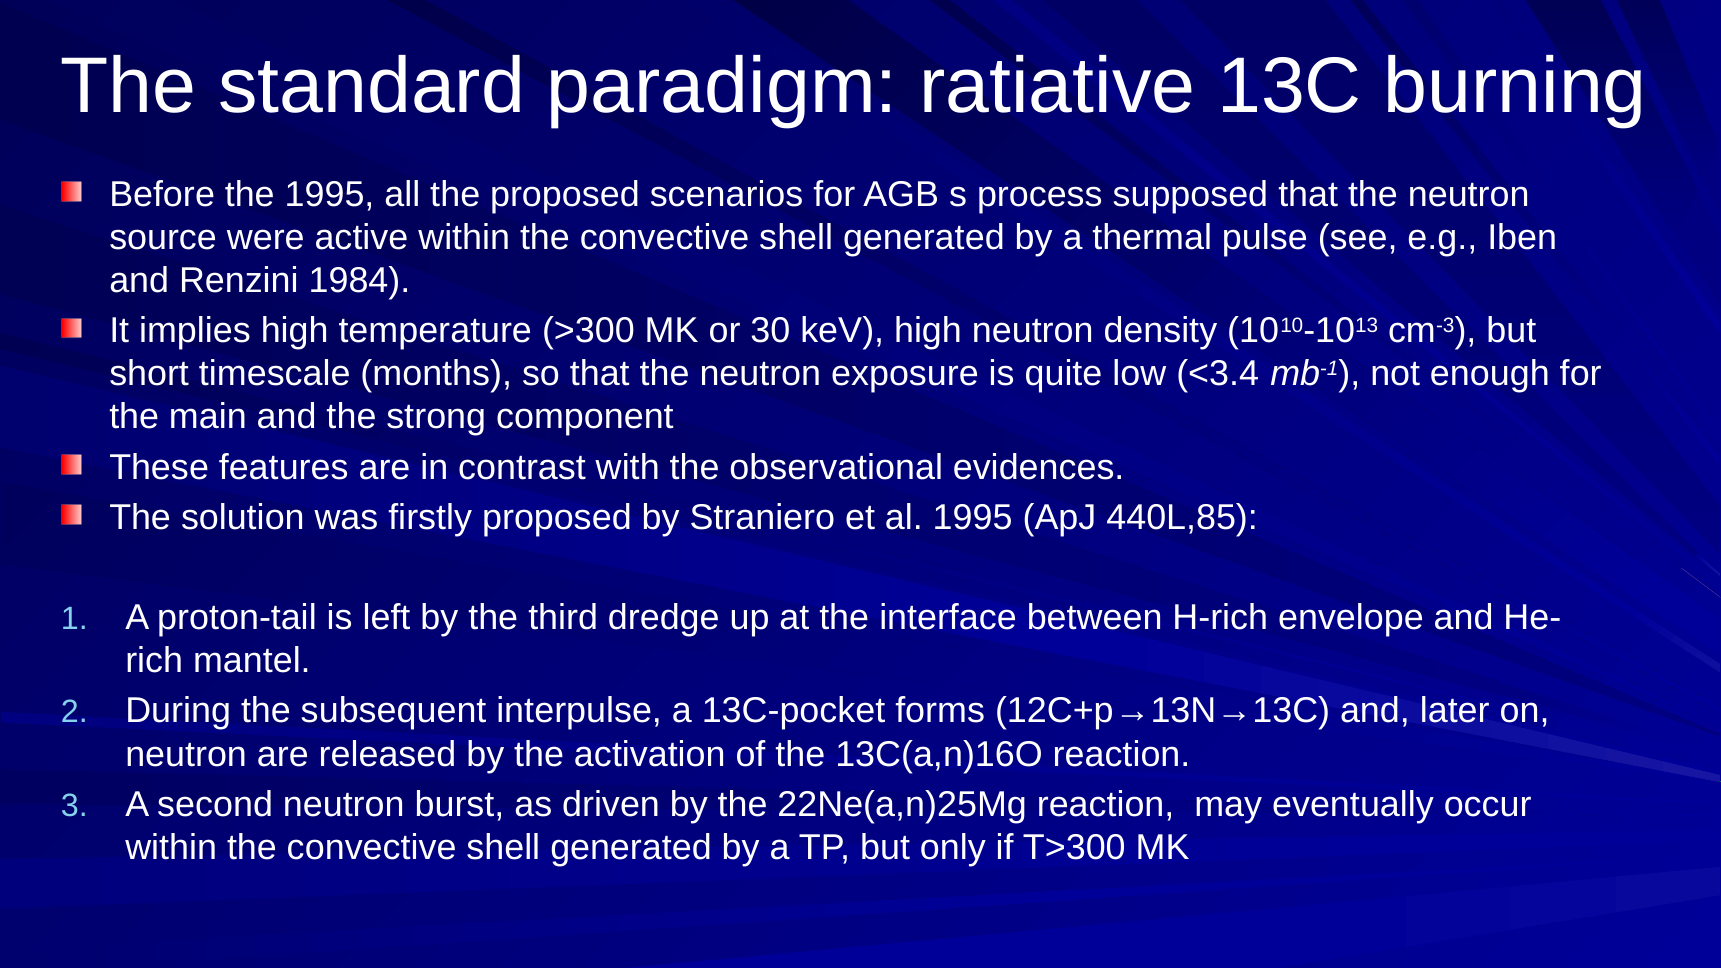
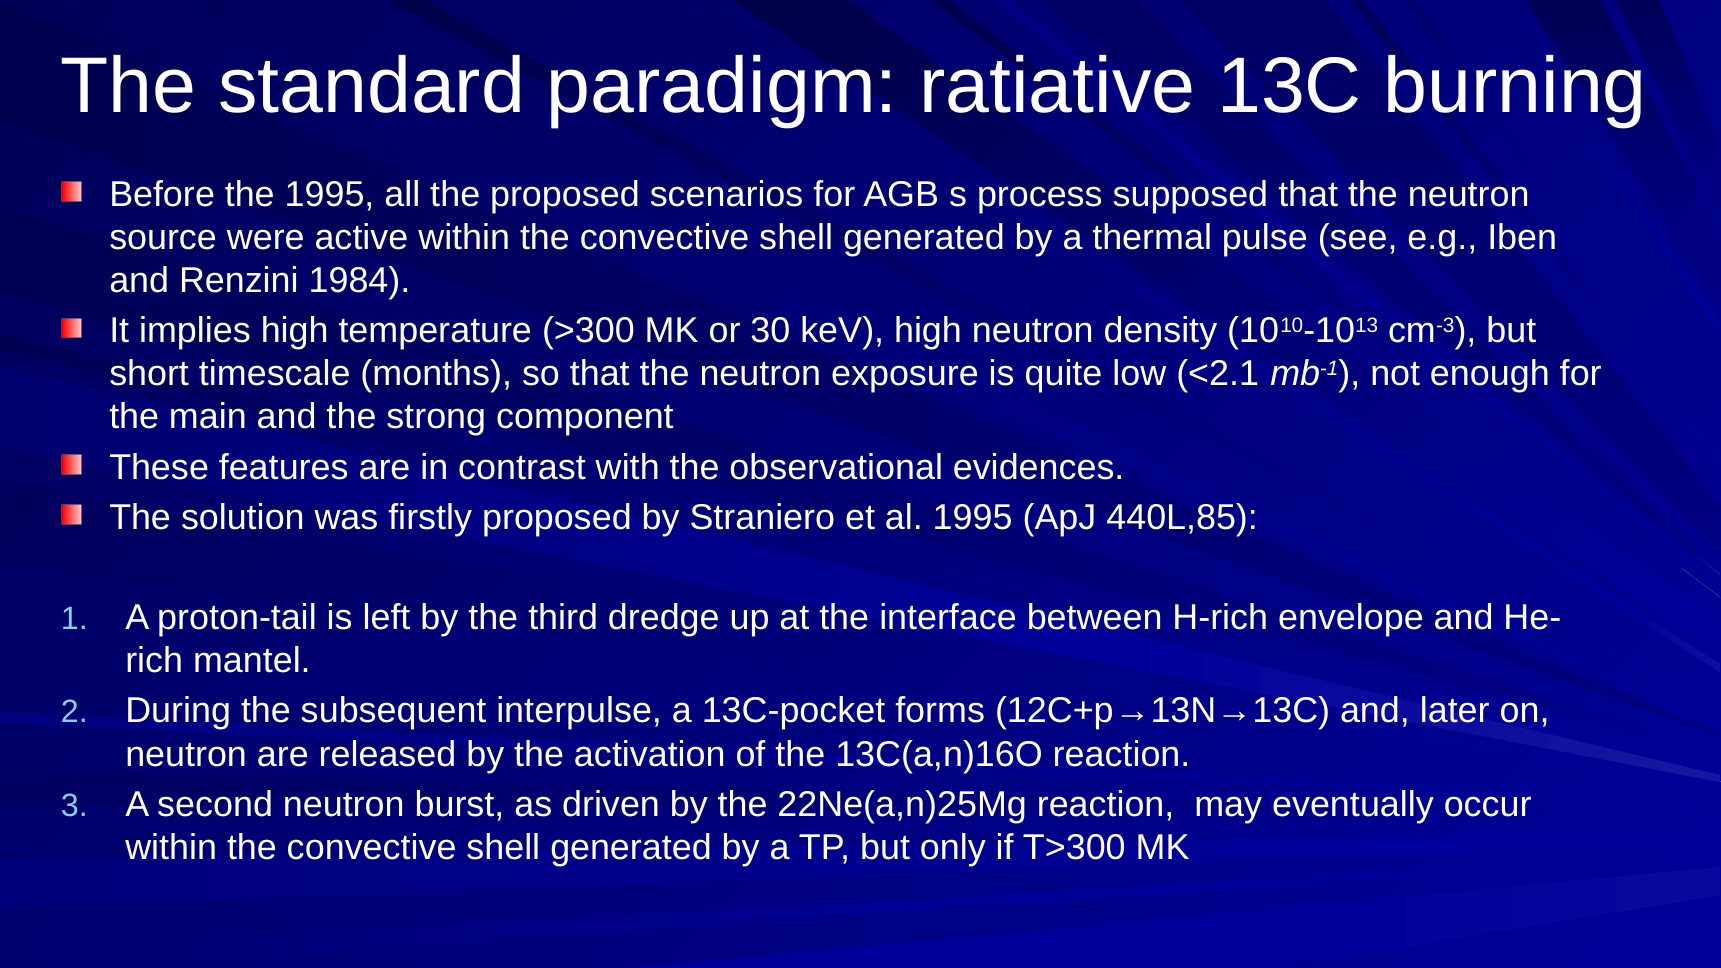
<3.4: <3.4 -> <2.1
